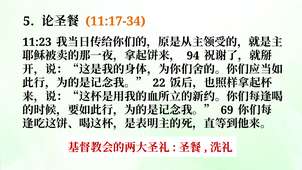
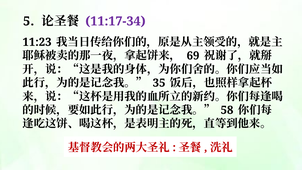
11:17-34 colour: orange -> purple
94: 94 -> 69
22: 22 -> 35
69: 69 -> 58
